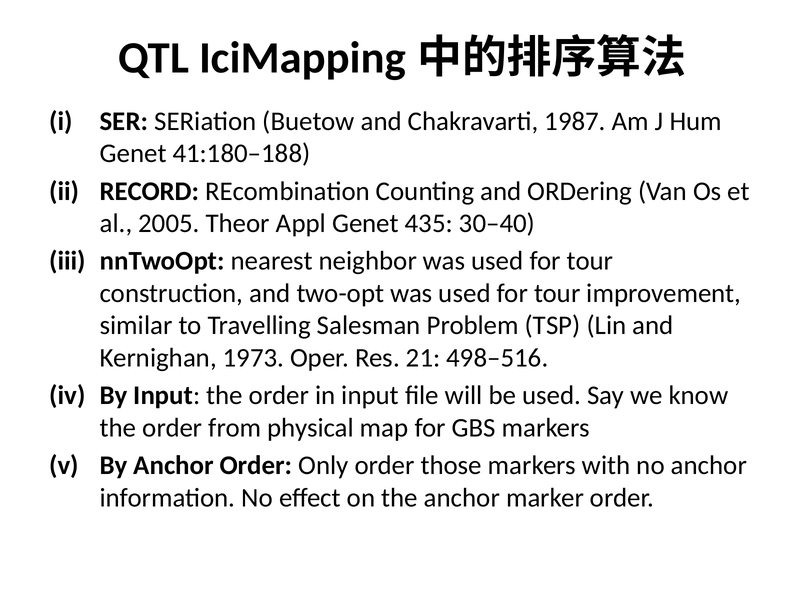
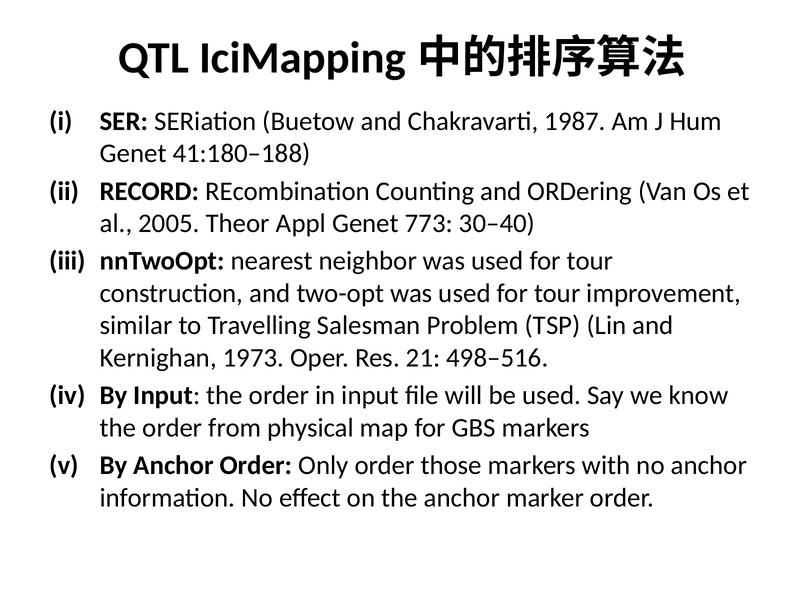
435: 435 -> 773
